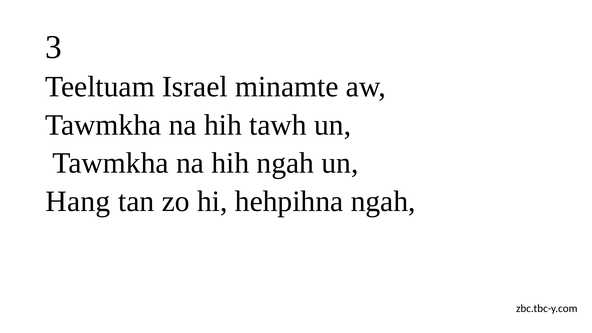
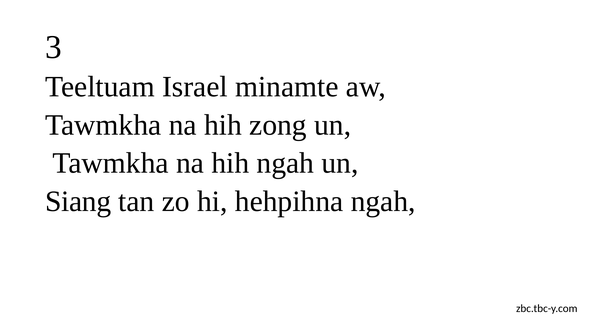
tawh: tawh -> zong
Hang: Hang -> Siang
